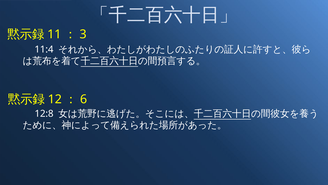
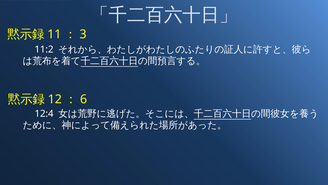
11:4: 11:4 -> 11:2
12:8: 12:8 -> 12:4
